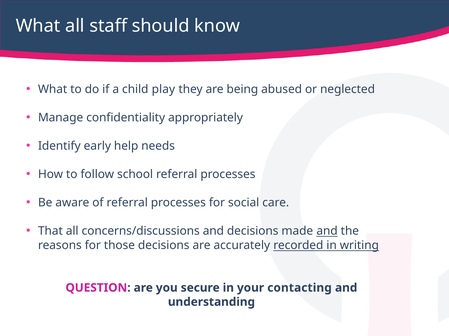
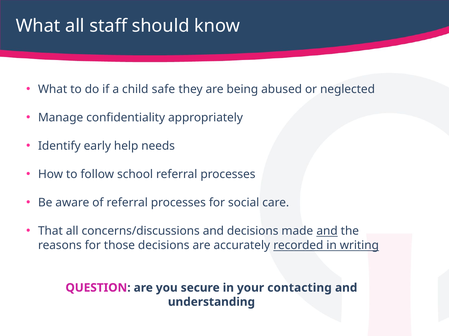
play: play -> safe
